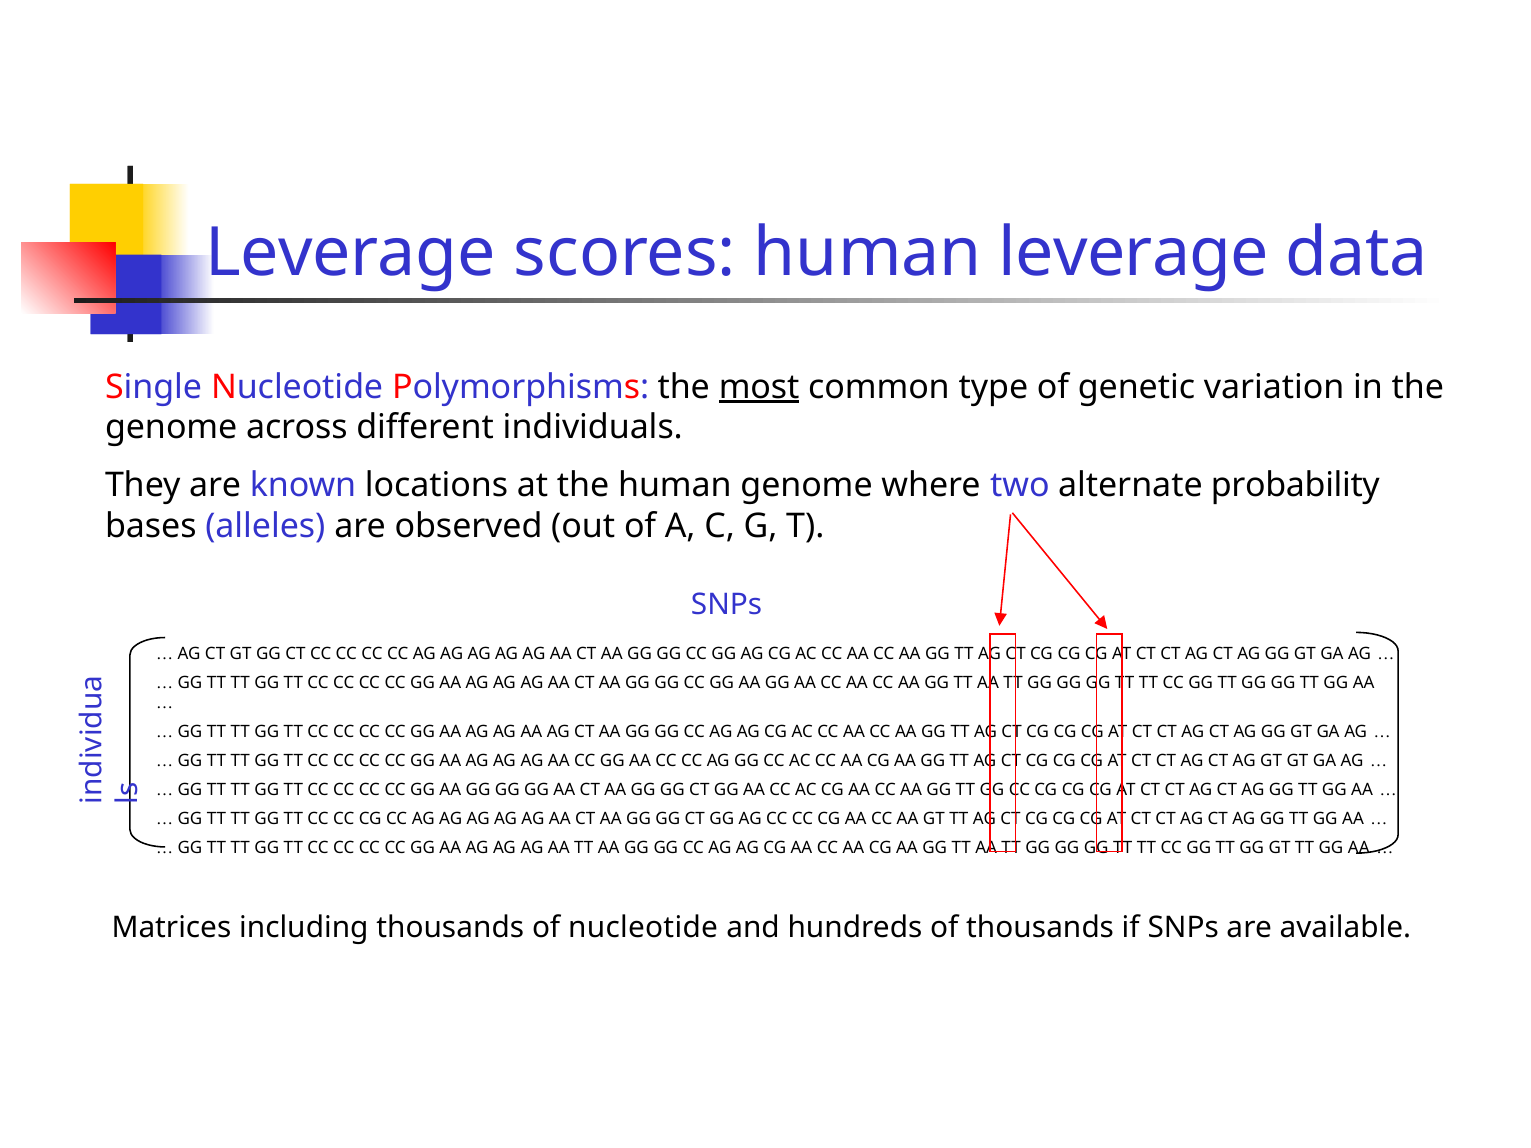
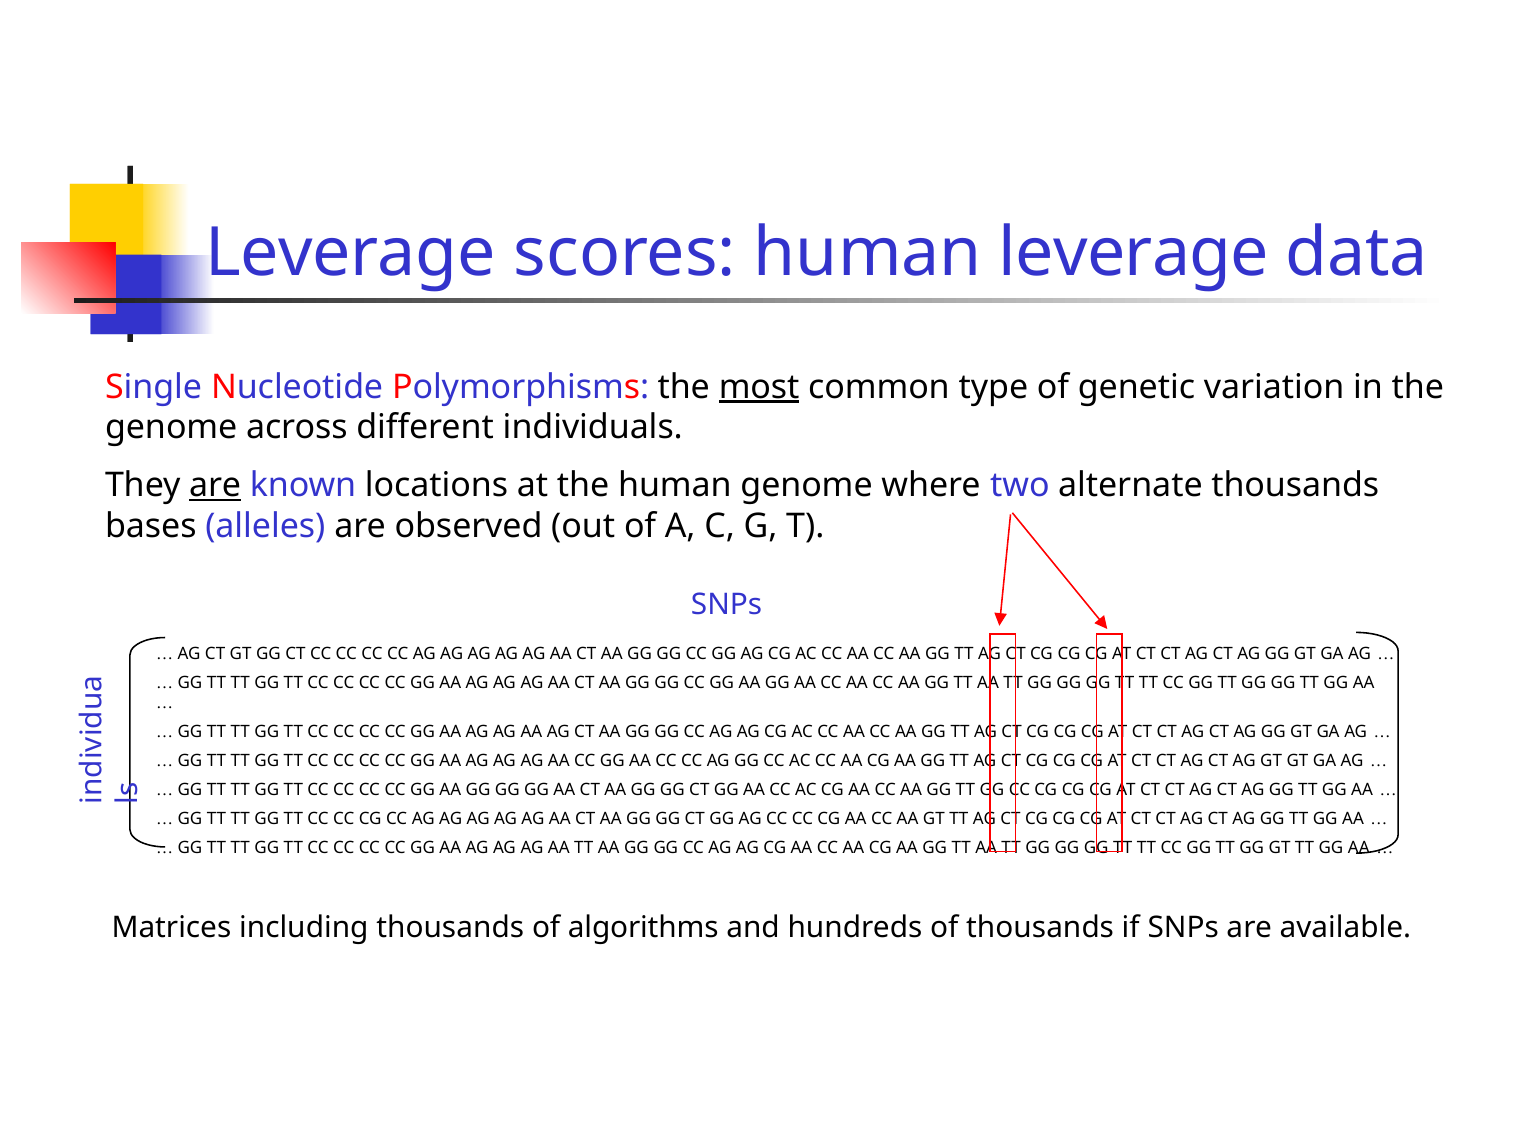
are at (215, 486) underline: none -> present
alternate probability: probability -> thousands
of nucleotide: nucleotide -> algorithms
